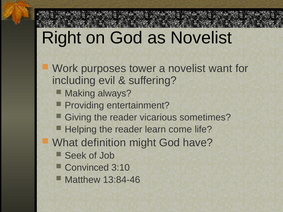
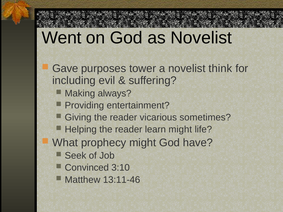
Right: Right -> Went
Work: Work -> Gave
want: want -> think
learn come: come -> might
definition: definition -> prophecy
13:84-46: 13:84-46 -> 13:11-46
